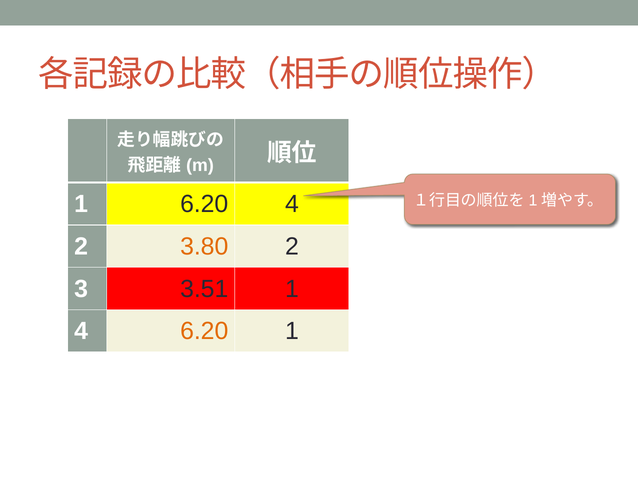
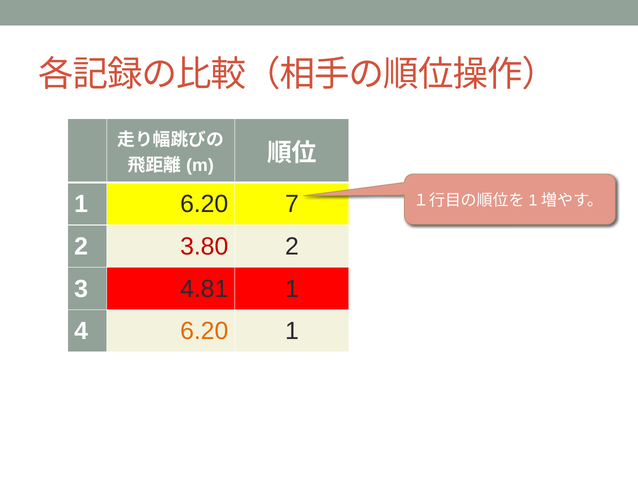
6.20 4: 4 -> 7
3.80 colour: orange -> red
3.51: 3.51 -> 4.81
